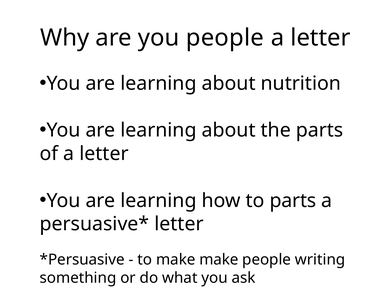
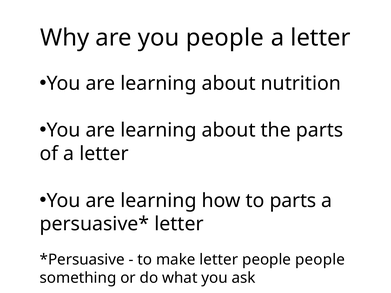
make make: make -> letter
people writing: writing -> people
